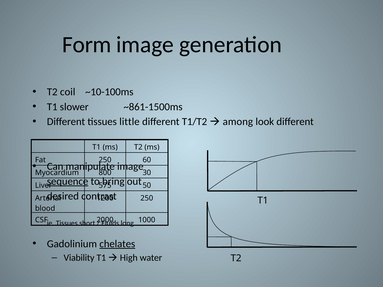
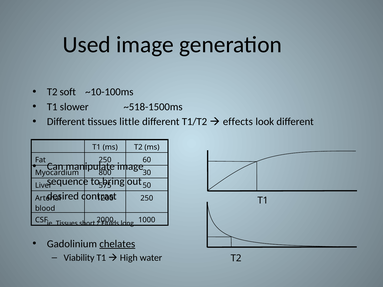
Form: Form -> Used
coil: coil -> soft
~861-1500ms: ~861-1500ms -> ~518-1500ms
among: among -> effects
sequence underline: present -> none
